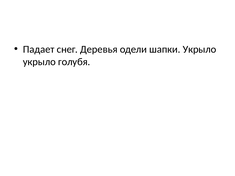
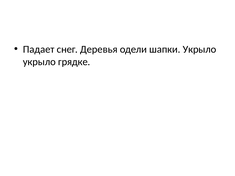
голубя: голубя -> грядке
